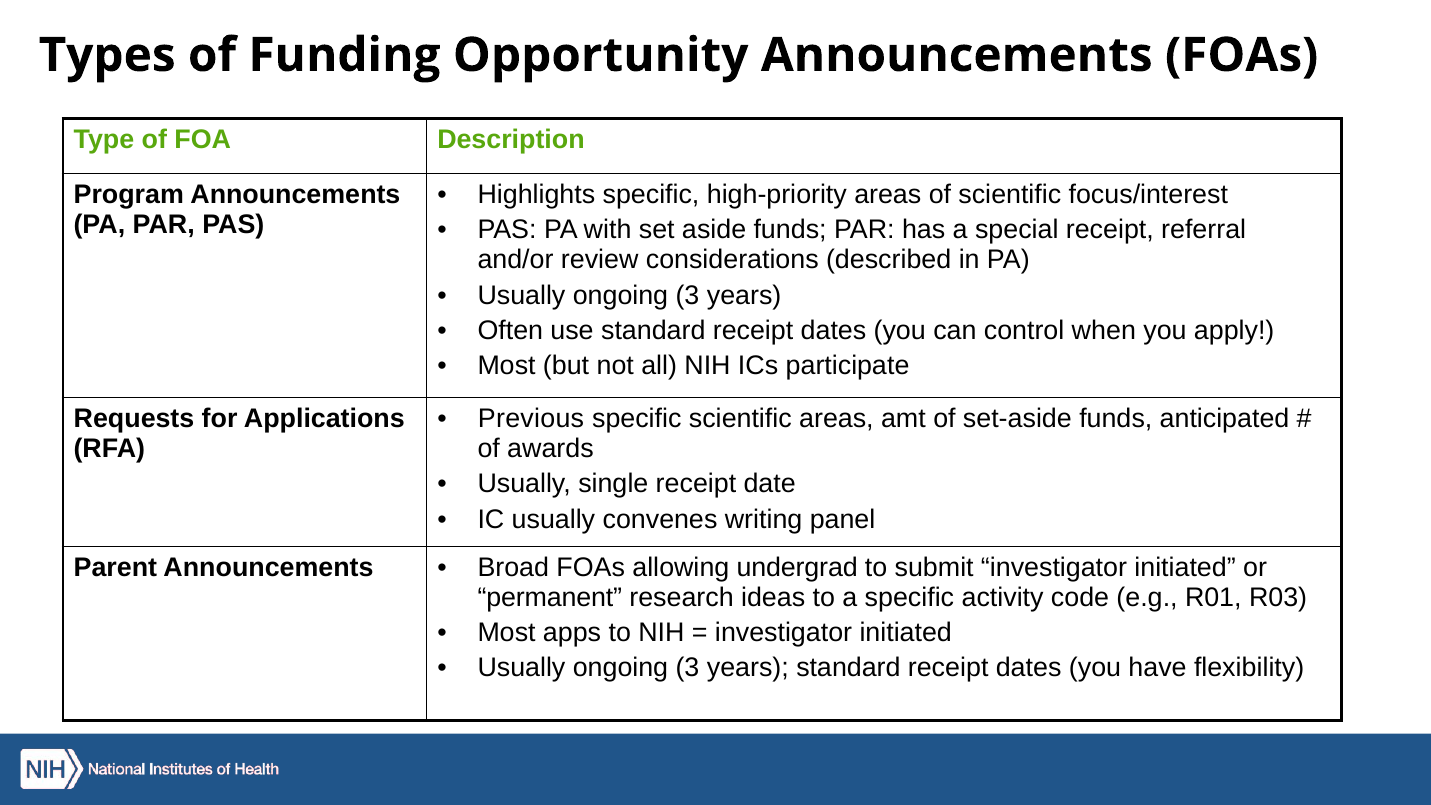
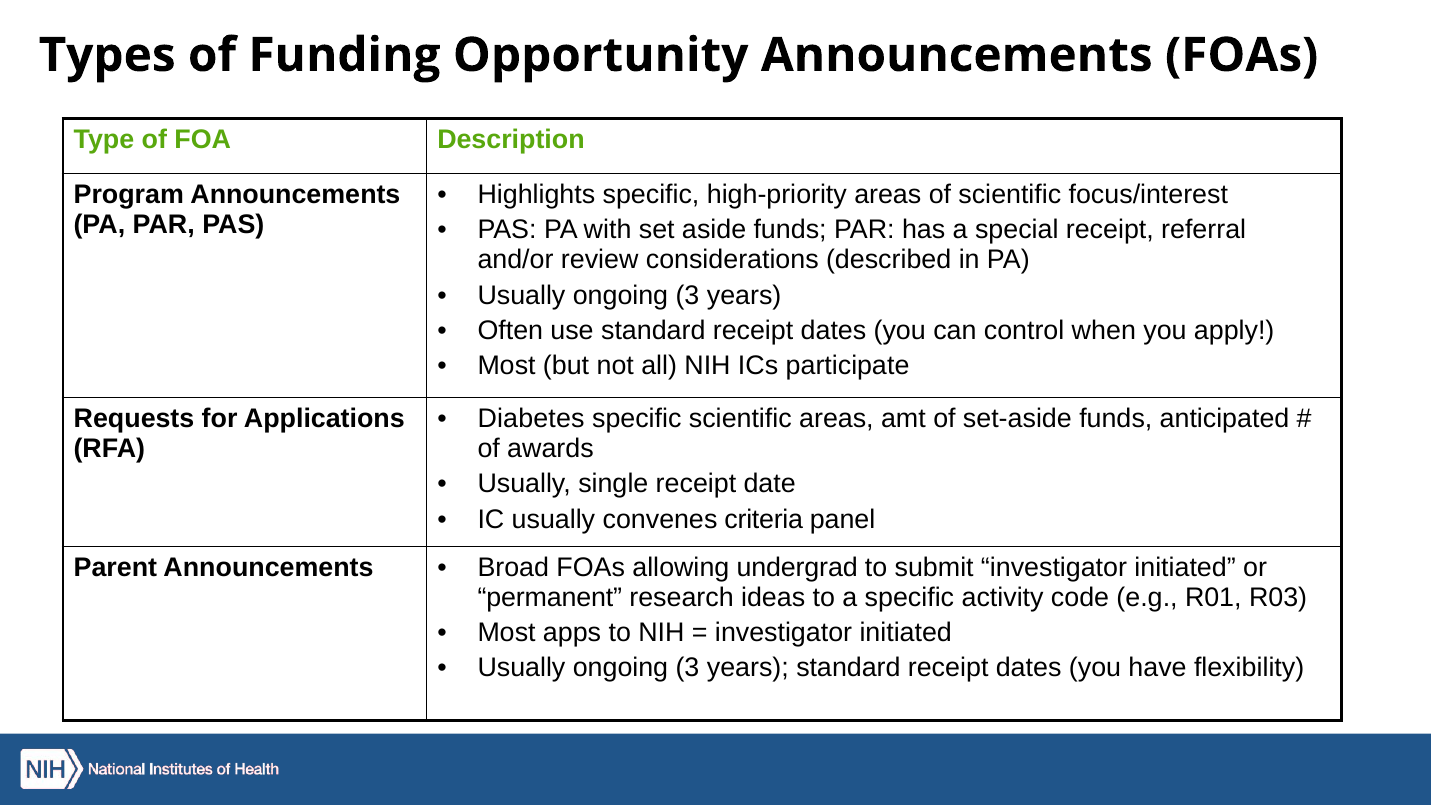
Previous: Previous -> Diabetes
writing: writing -> criteria
